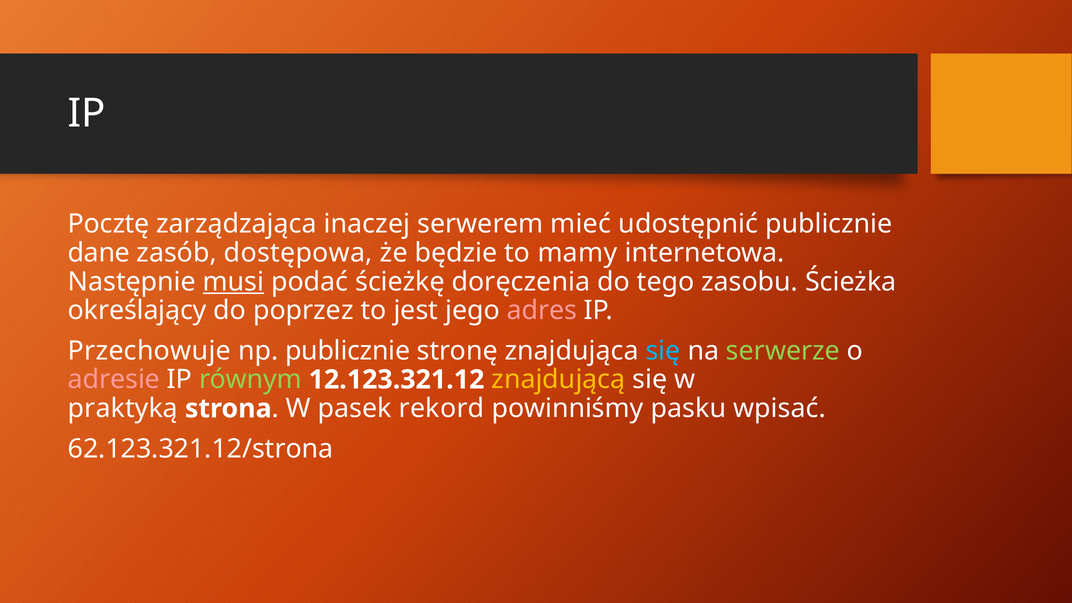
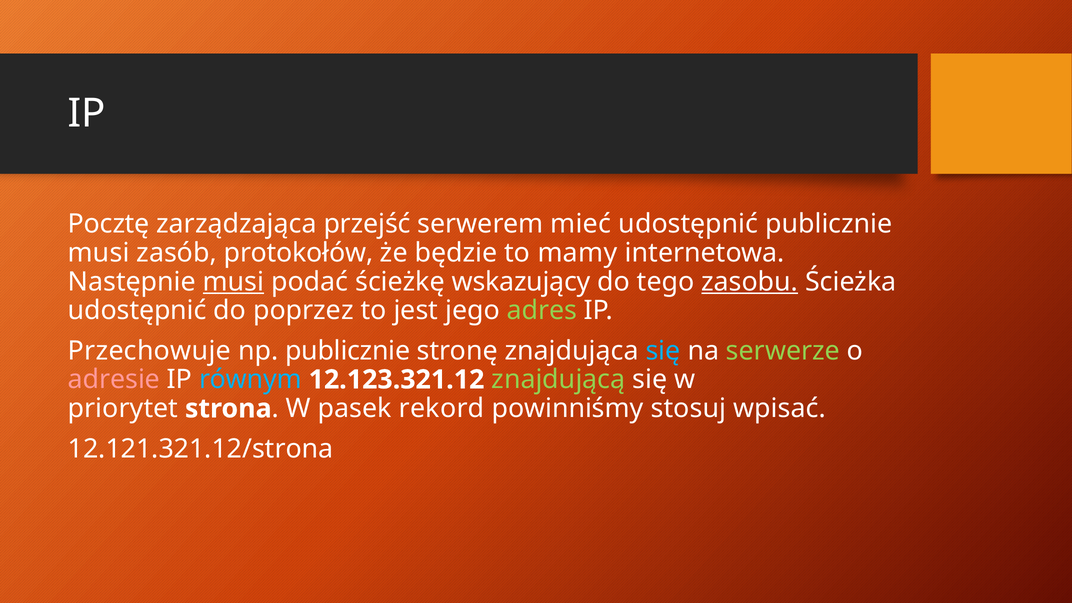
inaczej: inaczej -> przejść
dane at (99, 253): dane -> musi
dostępowa: dostępowa -> protokołów
doręczenia: doręczenia -> wskazujący
zasobu underline: none -> present
określający at (137, 311): określający -> udostępnić
adres colour: pink -> light green
równym colour: light green -> light blue
znajdującą colour: yellow -> light green
praktyką: praktyką -> priorytet
pasku: pasku -> stosuj
62.123.321.12/strona: 62.123.321.12/strona -> 12.121.321.12/strona
